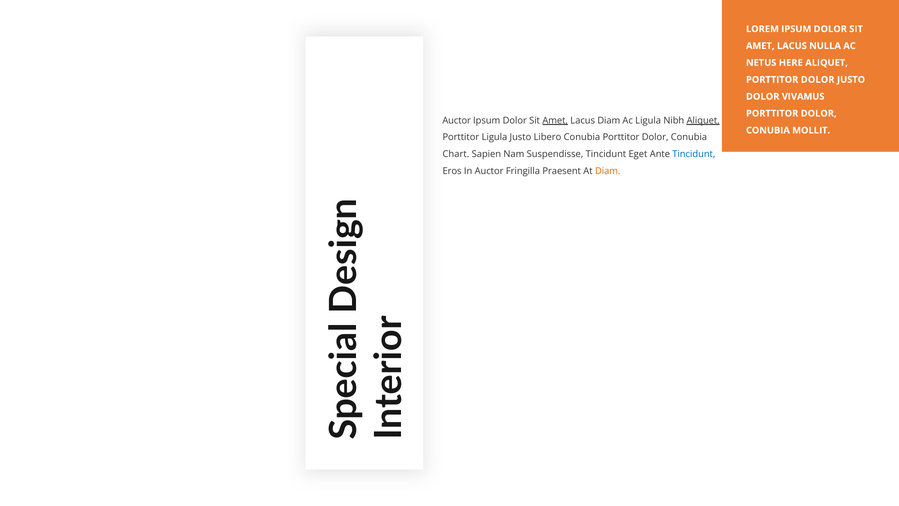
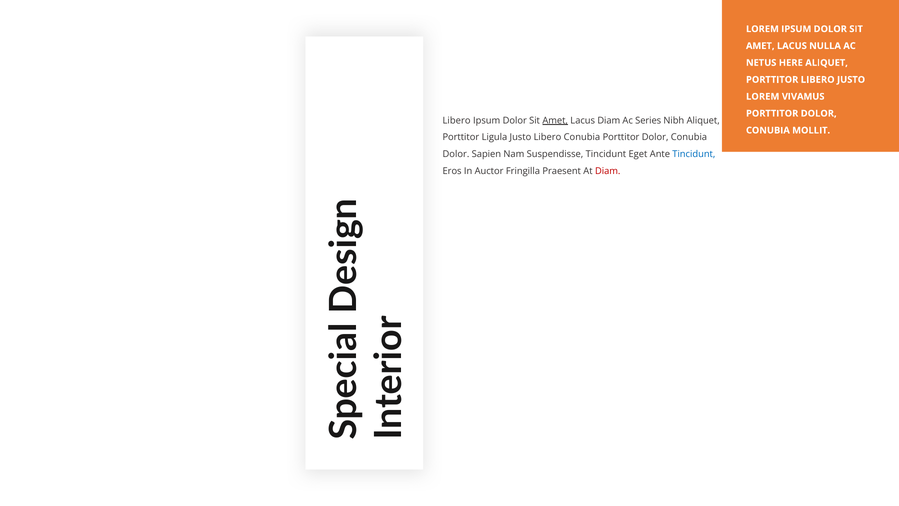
DOLOR at (818, 80): DOLOR -> LIBERO
DOLOR at (763, 97): DOLOR -> LOREM
Auctor at (457, 120): Auctor -> Libero
Ac Ligula: Ligula -> Series
Aliquet at (703, 120) underline: present -> none
Chart at (456, 154): Chart -> Dolor
Diam at (608, 171) colour: orange -> red
